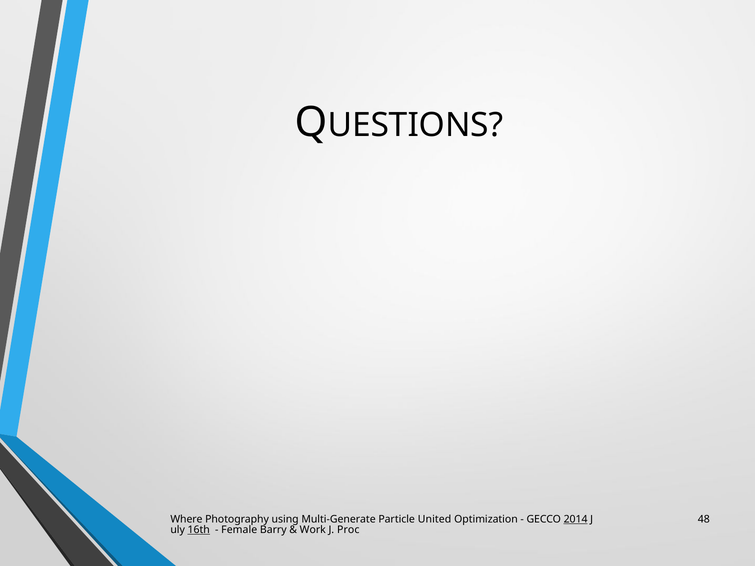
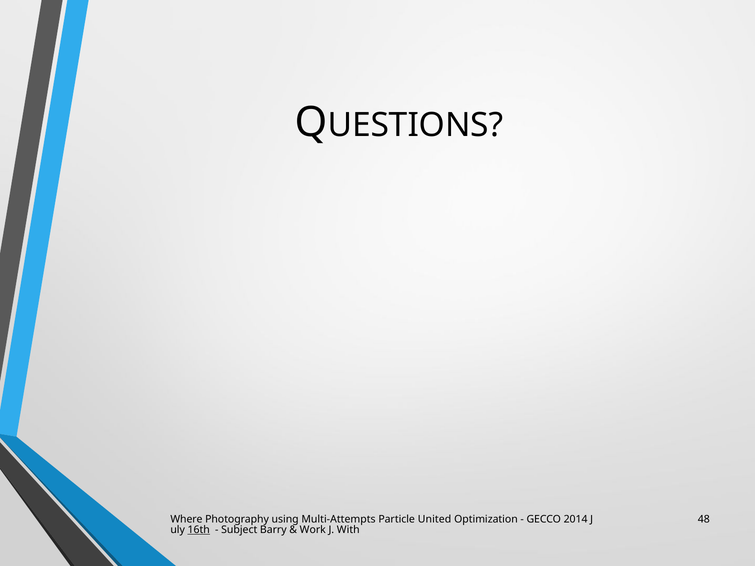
Multi-Generate: Multi-Generate -> Multi-Attempts
2014 underline: present -> none
Female: Female -> Subject
Proc: Proc -> With
